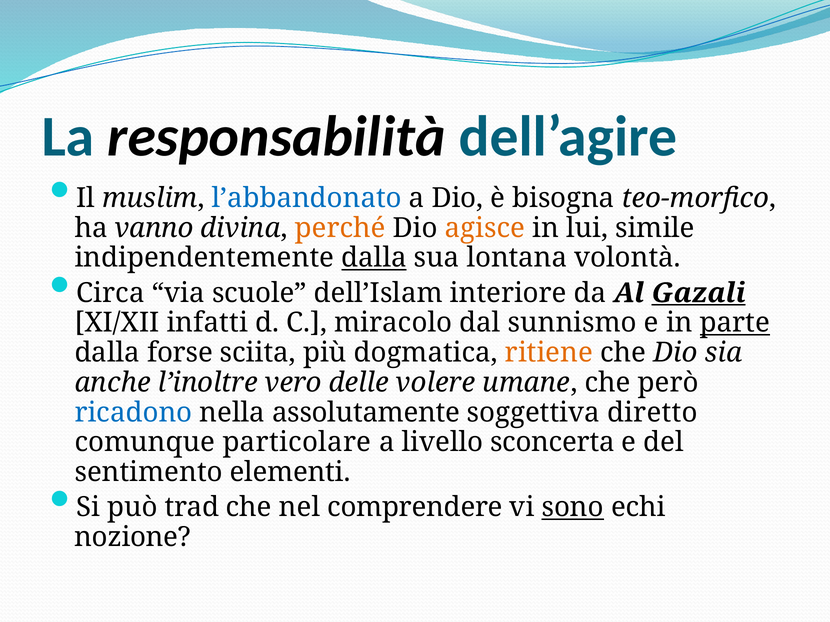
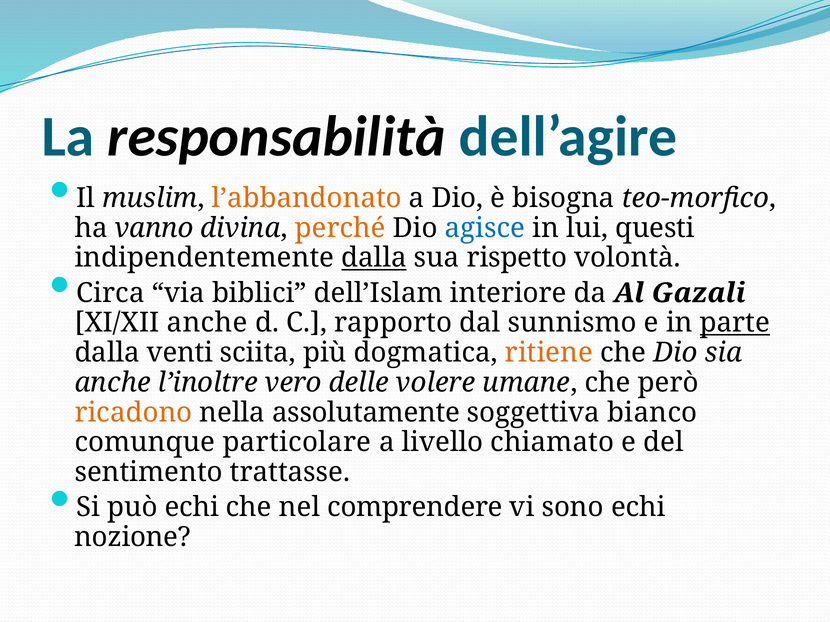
l’abbandonato colour: blue -> orange
agisce colour: orange -> blue
simile: simile -> questi
lontana: lontana -> rispetto
scuole: scuole -> biblici
Gazali underline: present -> none
XI/XII infatti: infatti -> anche
miracolo: miracolo -> rapporto
forse: forse -> venti
ricadono colour: blue -> orange
diretto: diretto -> bianco
sconcerta: sconcerta -> chiamato
elementi: elementi -> trattasse
può trad: trad -> echi
sono underline: present -> none
